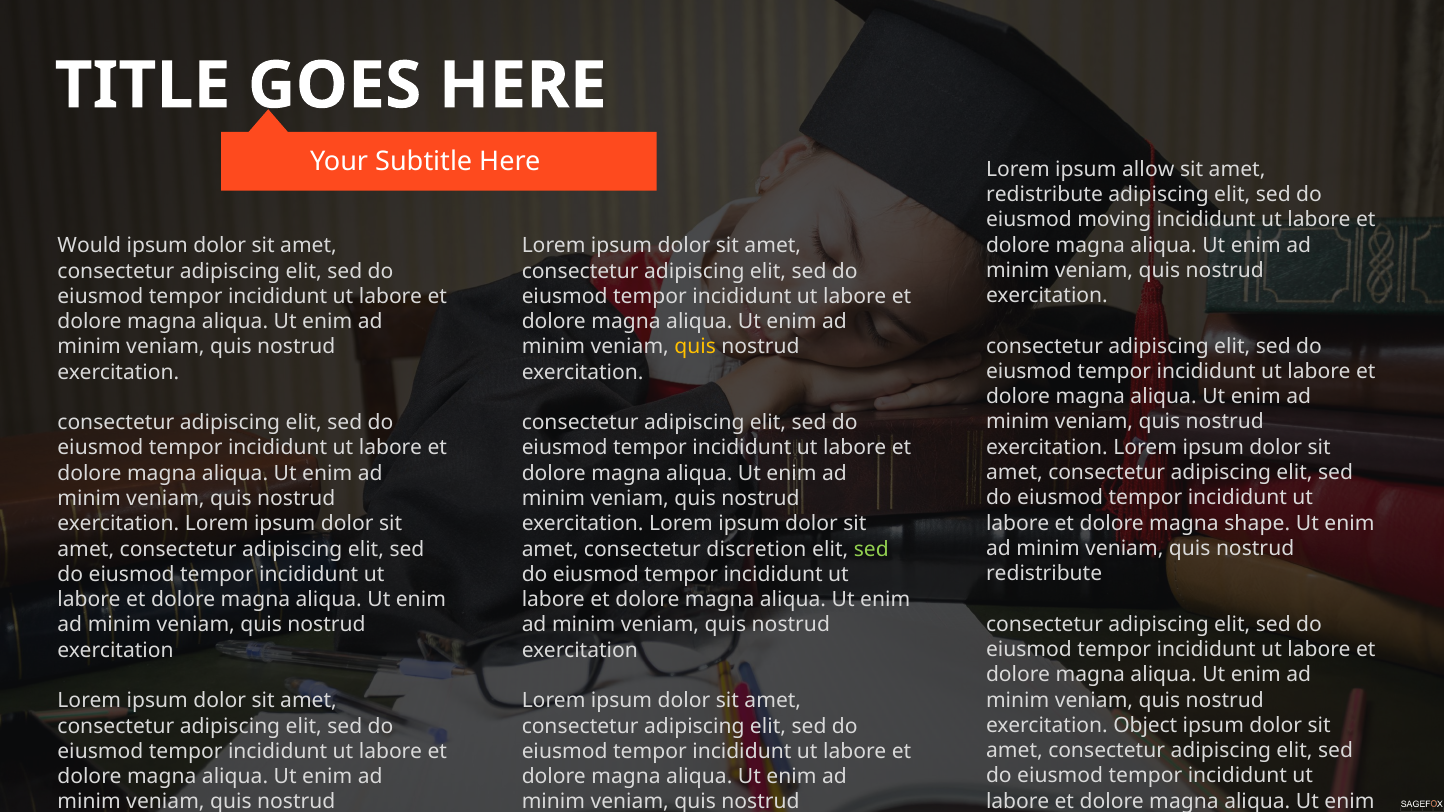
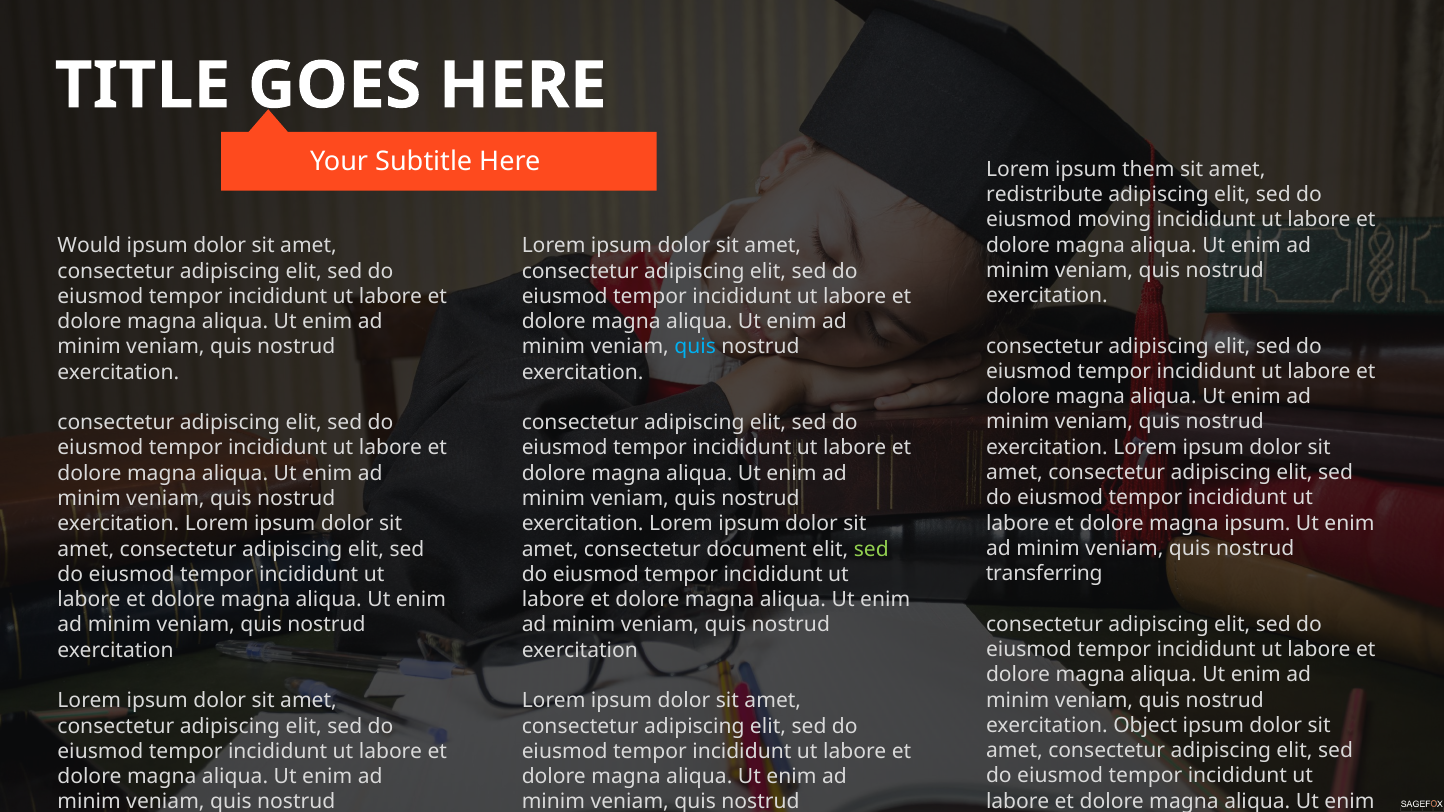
allow: allow -> them
quis at (695, 347) colour: yellow -> light blue
magna shape: shape -> ipsum
discretion: discretion -> document
redistribute at (1044, 574): redistribute -> transferring
